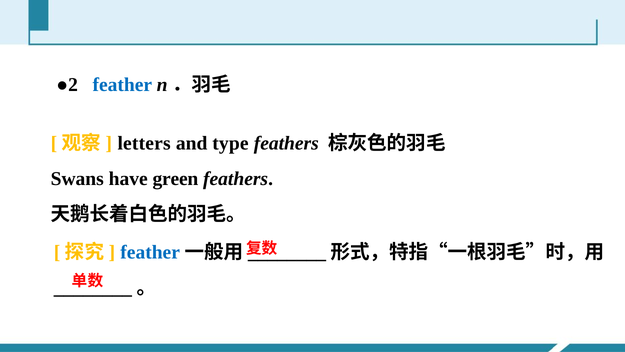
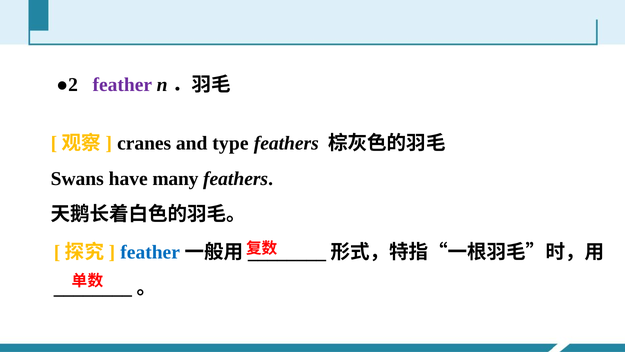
feather at (122, 85) colour: blue -> purple
letters: letters -> cranes
green: green -> many
